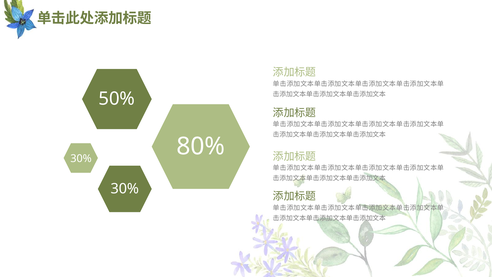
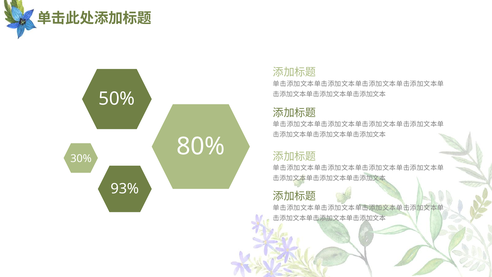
30% at (125, 189): 30% -> 93%
